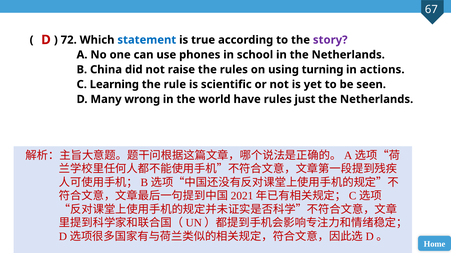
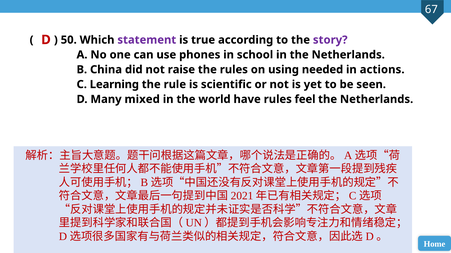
72: 72 -> 50
statement colour: blue -> purple
turning: turning -> needed
wrong: wrong -> mixed
just: just -> feel
